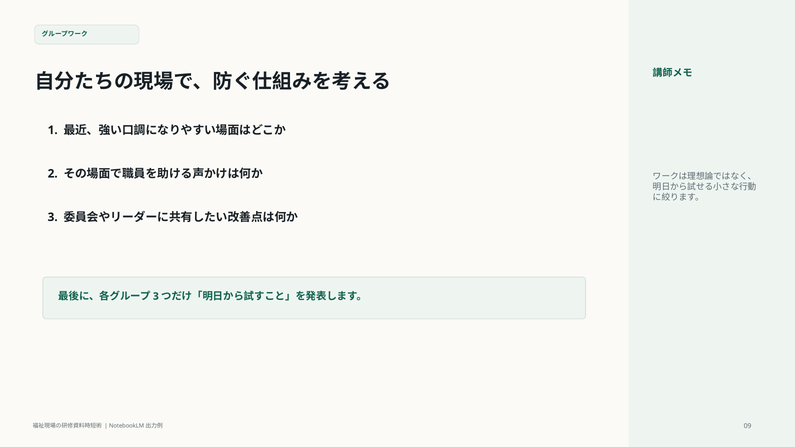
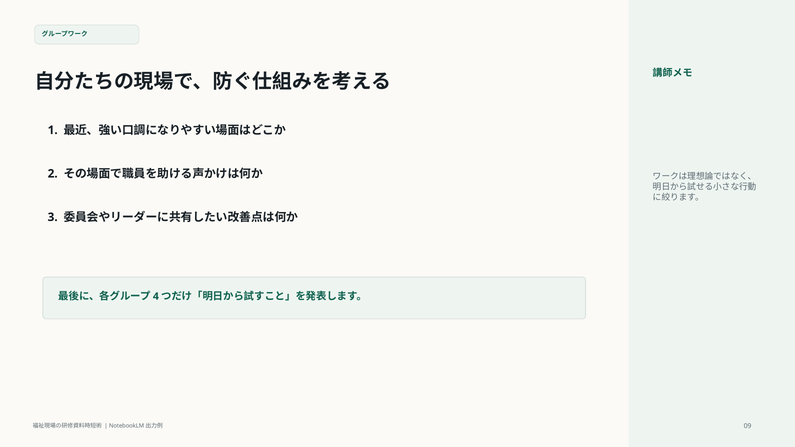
3 at (156, 296): 3 -> 4
